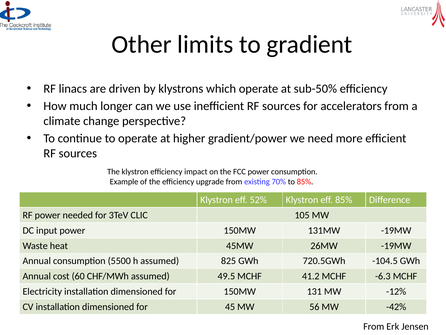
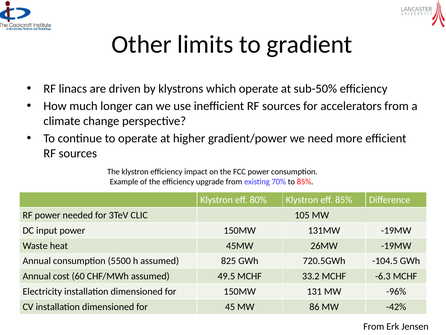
52%: 52% -> 80%
41.2: 41.2 -> 33.2
-12%: -12% -> -96%
56: 56 -> 86
